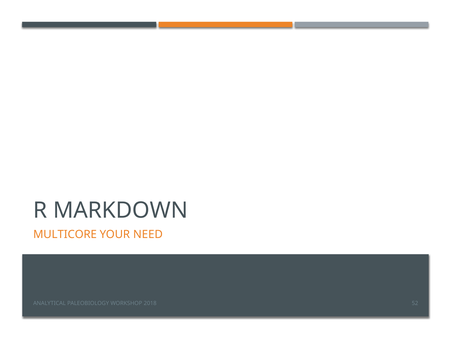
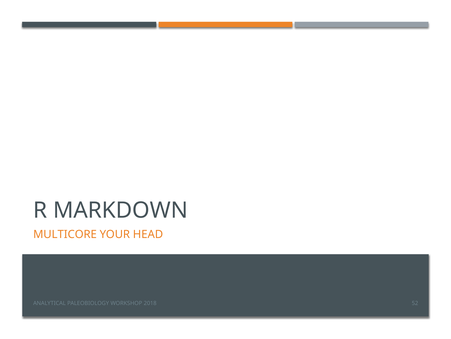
NEED: NEED -> HEAD
